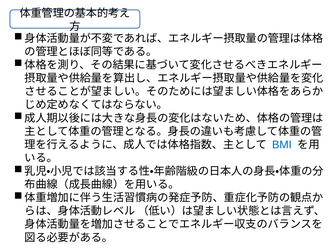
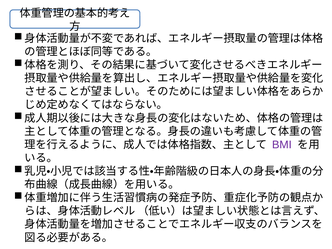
BMI colour: blue -> purple
